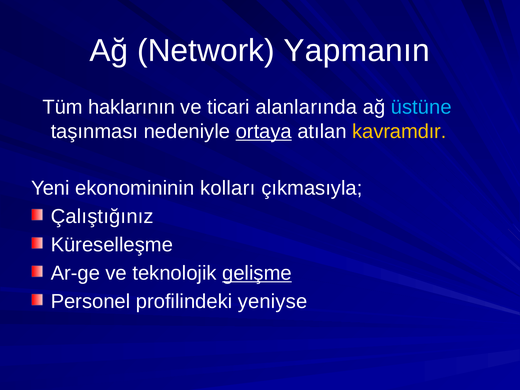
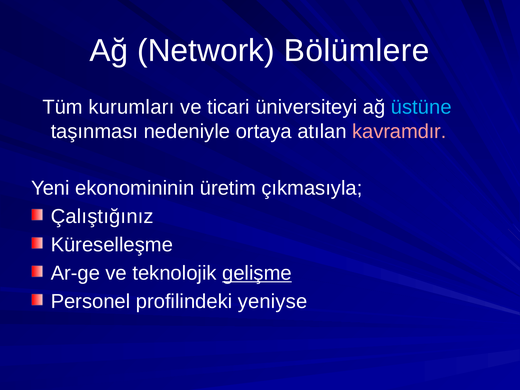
Yapmanın: Yapmanın -> Bölümlere
haklarının: haklarının -> kurumları
alanlarında: alanlarında -> üniversiteyi
ortaya underline: present -> none
kavramdır colour: yellow -> pink
kolları: kolları -> üretim
